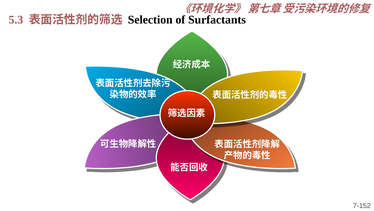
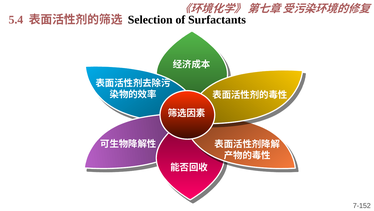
5.3: 5.3 -> 5.4
